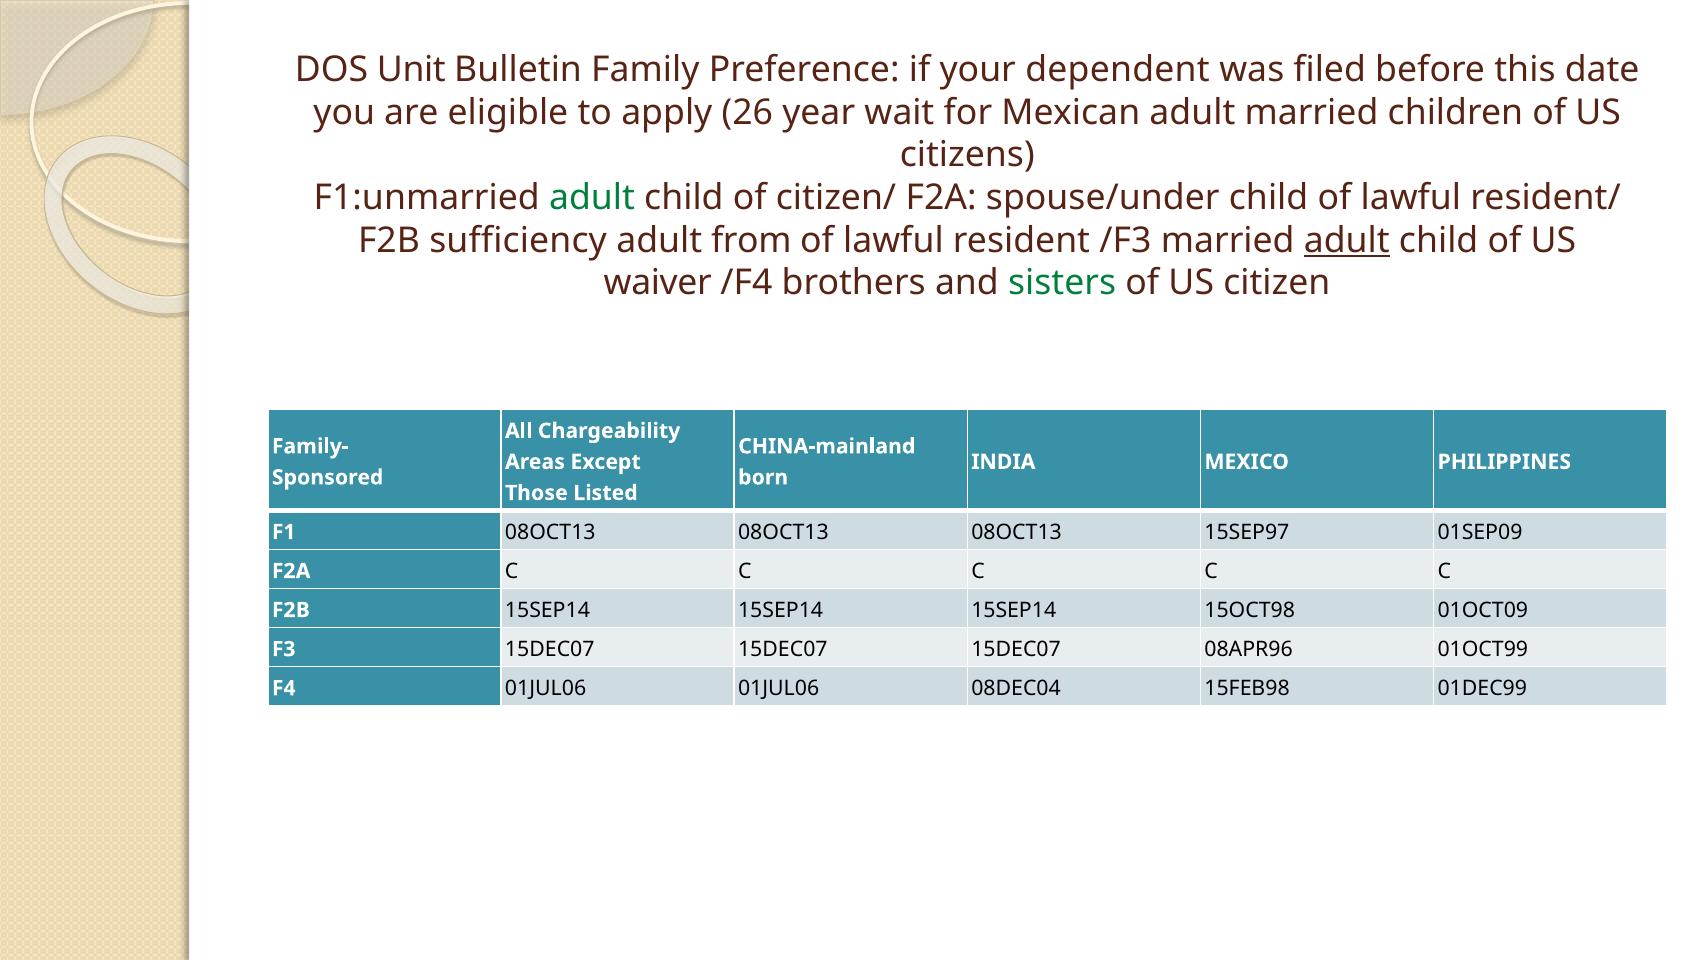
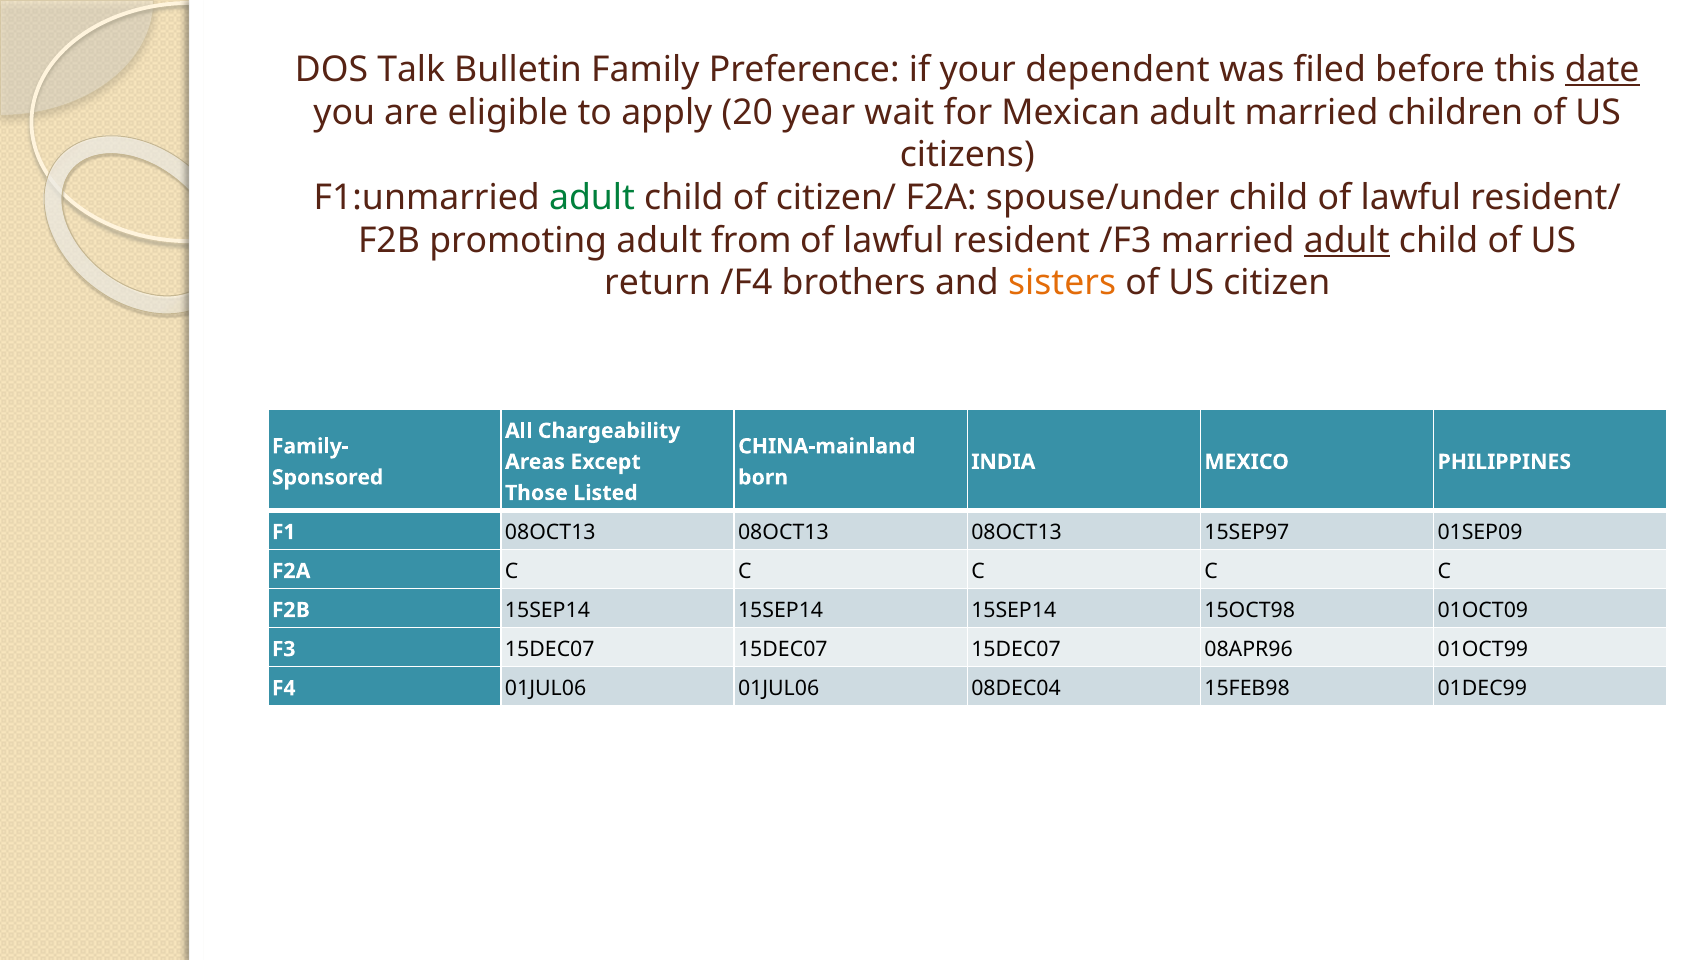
Unit: Unit -> Talk
date underline: none -> present
26: 26 -> 20
sufficiency: sufficiency -> promoting
waiver: waiver -> return
sisters colour: green -> orange
